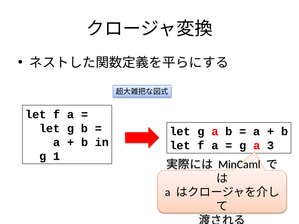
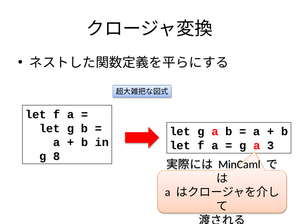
1: 1 -> 8
